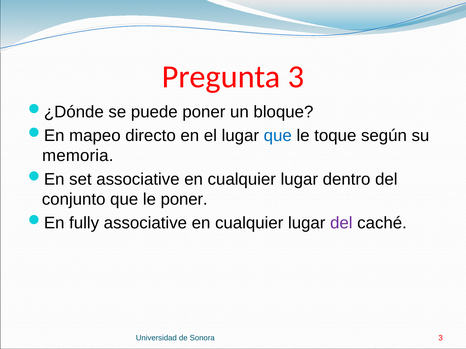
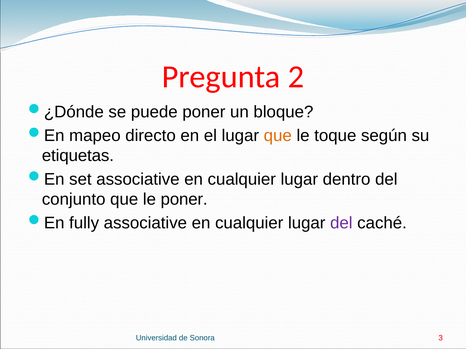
Pregunta 3: 3 -> 2
que at (278, 136) colour: blue -> orange
memoria: memoria -> etiquetas
